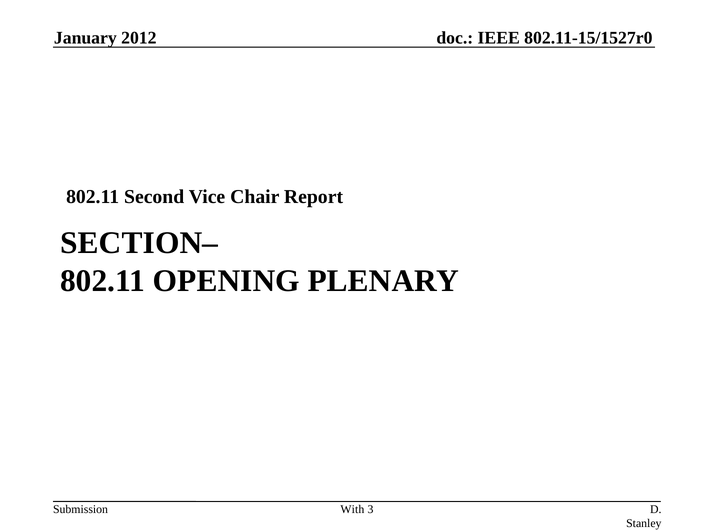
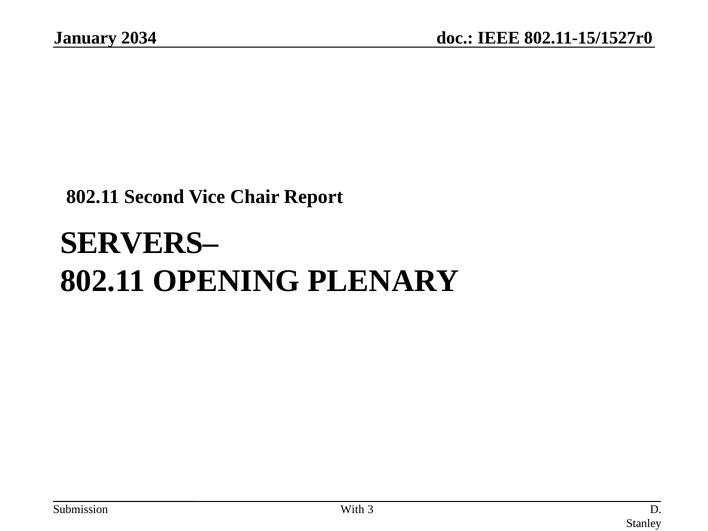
2012: 2012 -> 2034
SECTION–: SECTION– -> SERVERS–
